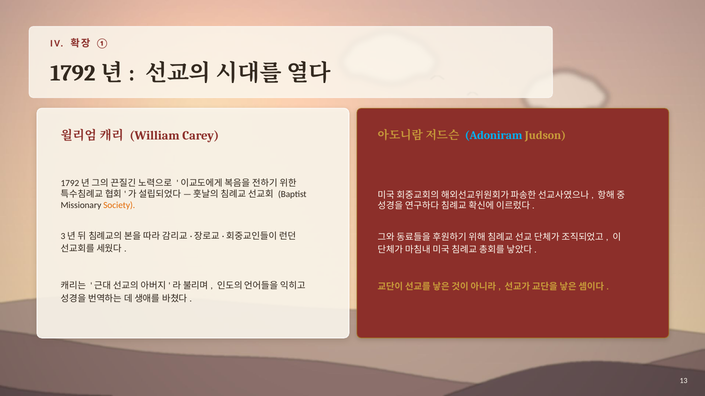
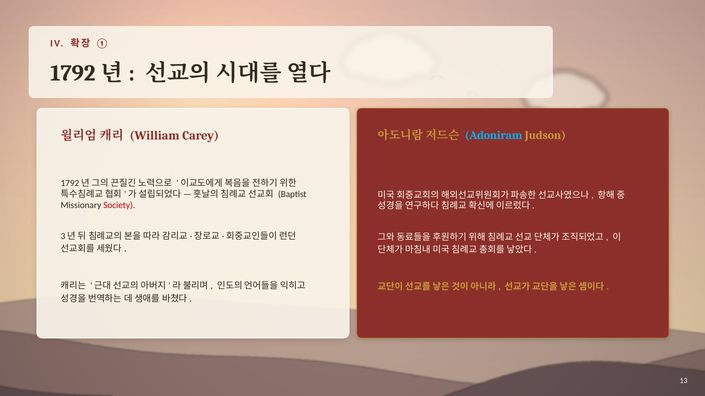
Society colour: orange -> red
